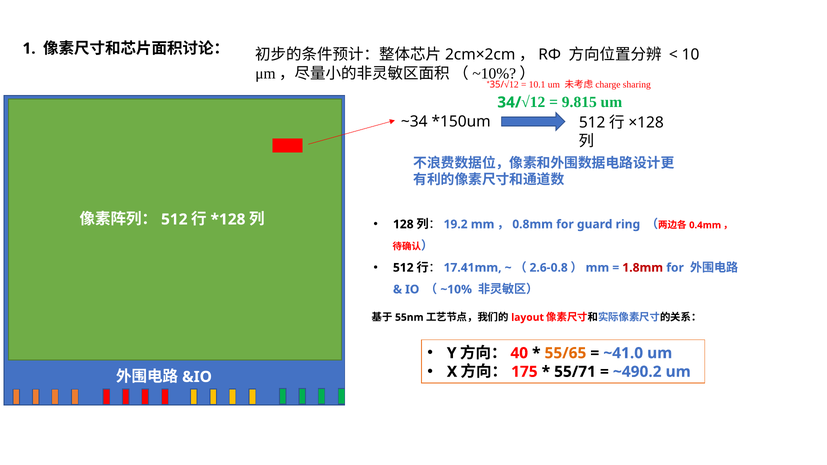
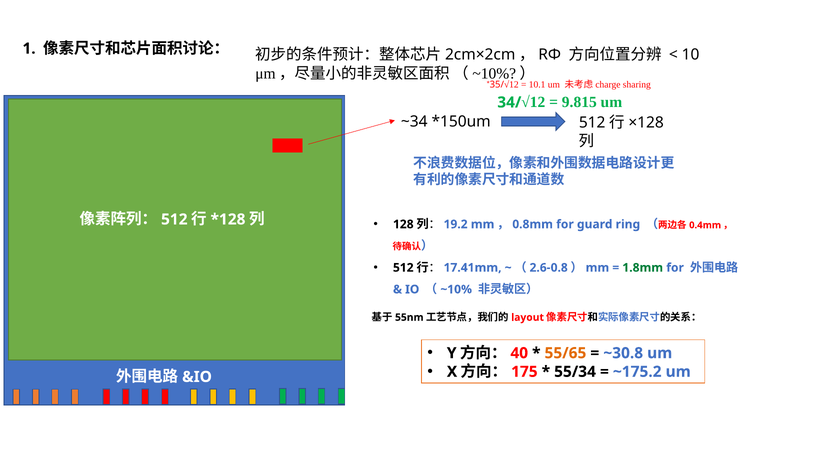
1.8mm colour: red -> green
~41.0: ~41.0 -> ~30.8
55/71: 55/71 -> 55/34
~490.2: ~490.2 -> ~175.2
